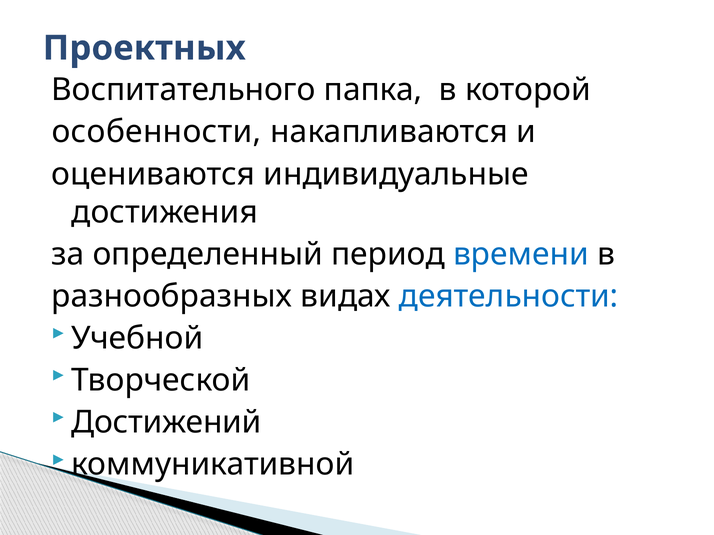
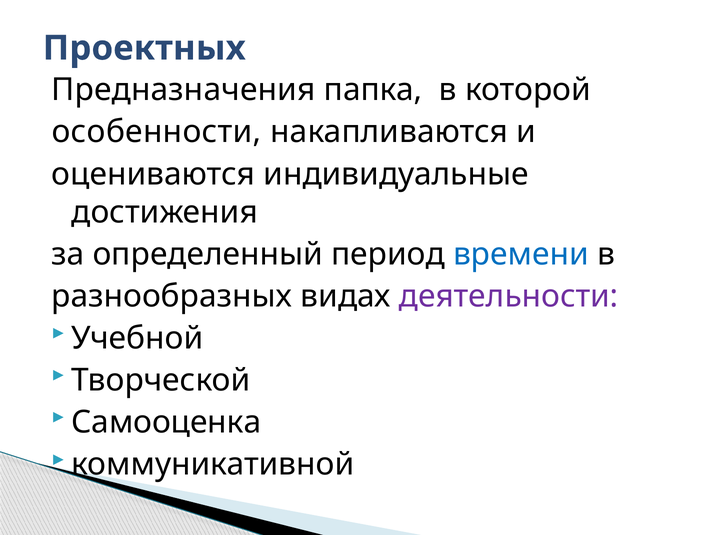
Воспитательного: Воспитательного -> Предназначения
деятельности colour: blue -> purple
Достижений: Достижений -> Самооценка
